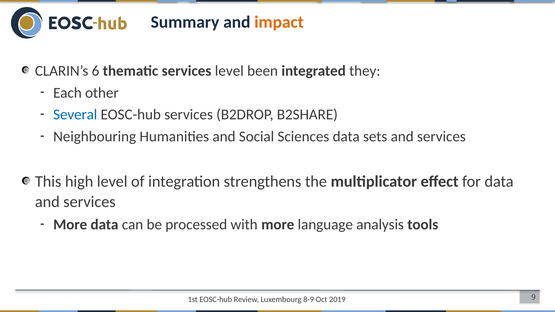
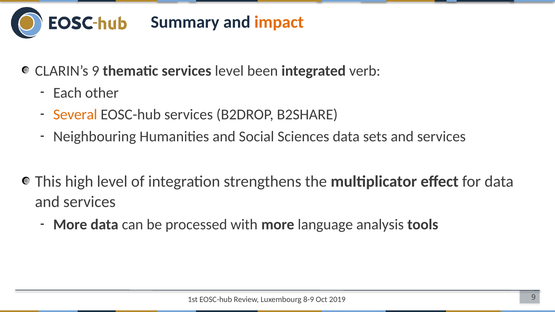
CLARIN’s 6: 6 -> 9
they: they -> verb
Several colour: blue -> orange
